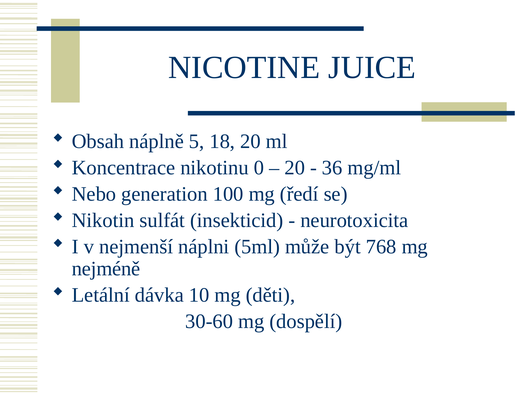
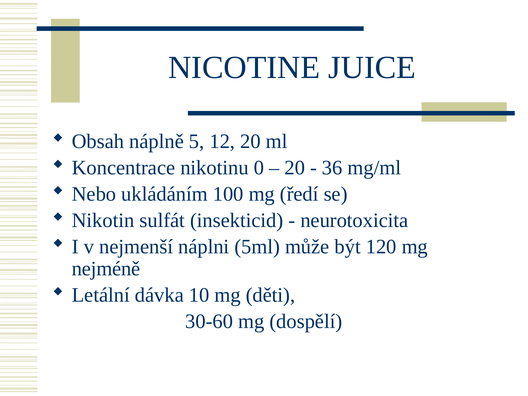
18: 18 -> 12
generation: generation -> ukládáním
768: 768 -> 120
